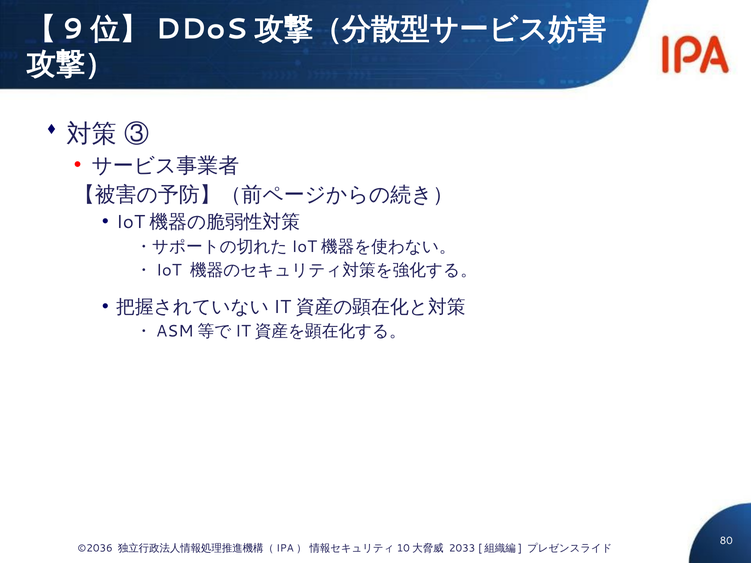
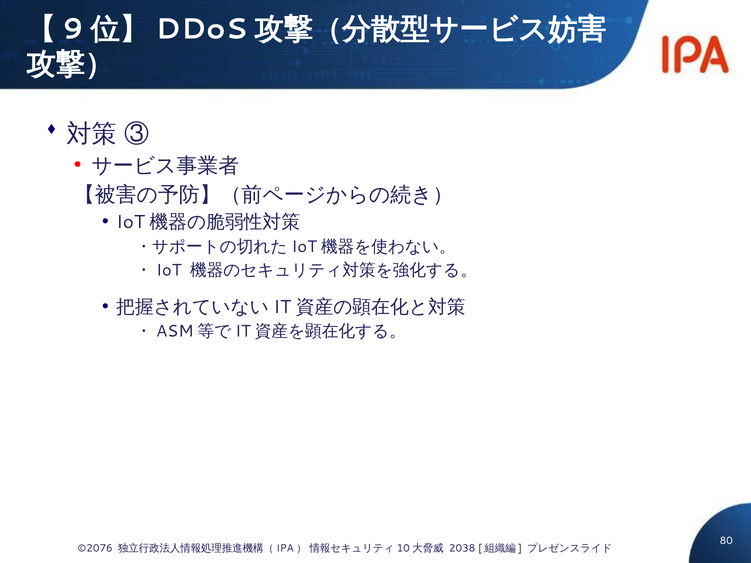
©2036: ©2036 -> ©2076
2033: 2033 -> 2038
